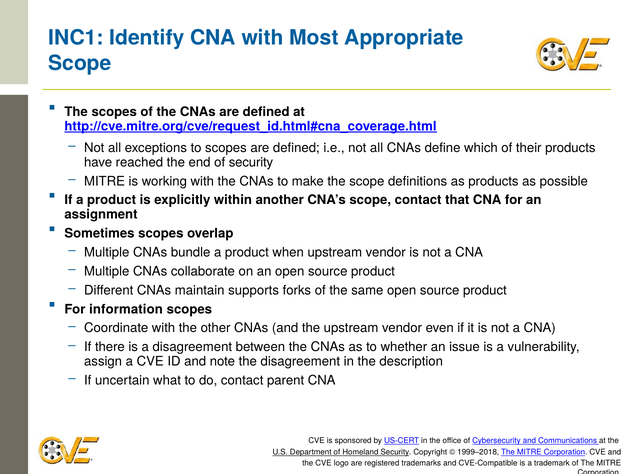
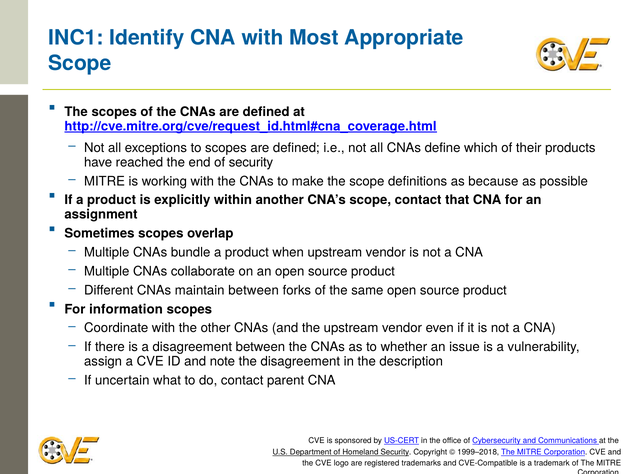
as products: products -> because
maintain supports: supports -> between
